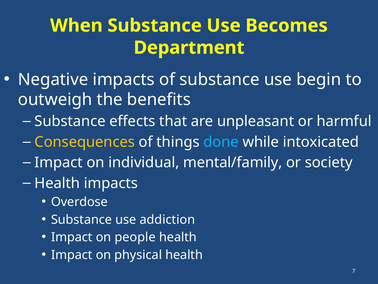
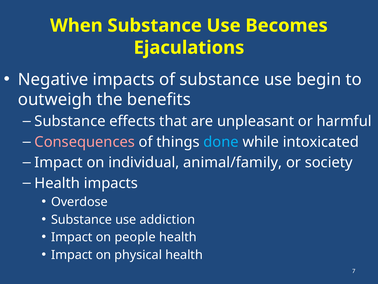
Department: Department -> Ejaculations
Consequences colour: yellow -> pink
mental/family: mental/family -> animal/family
